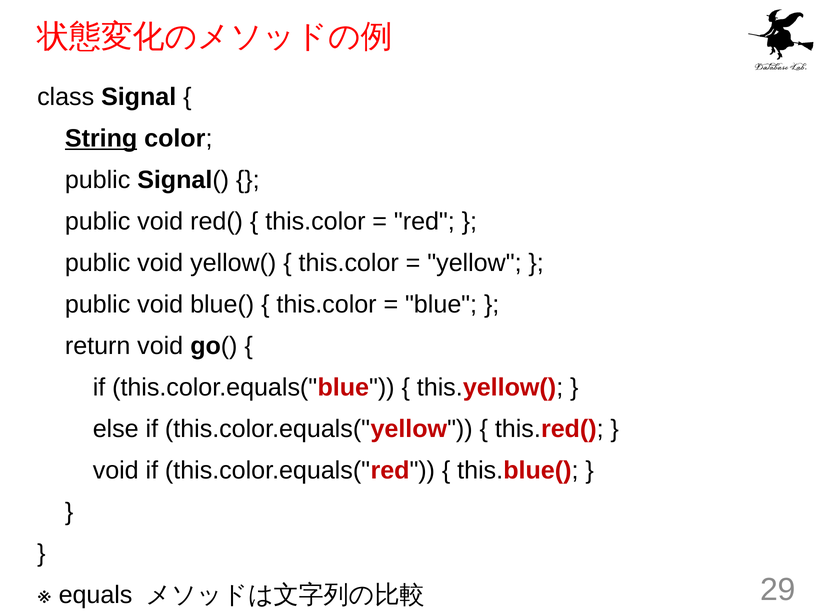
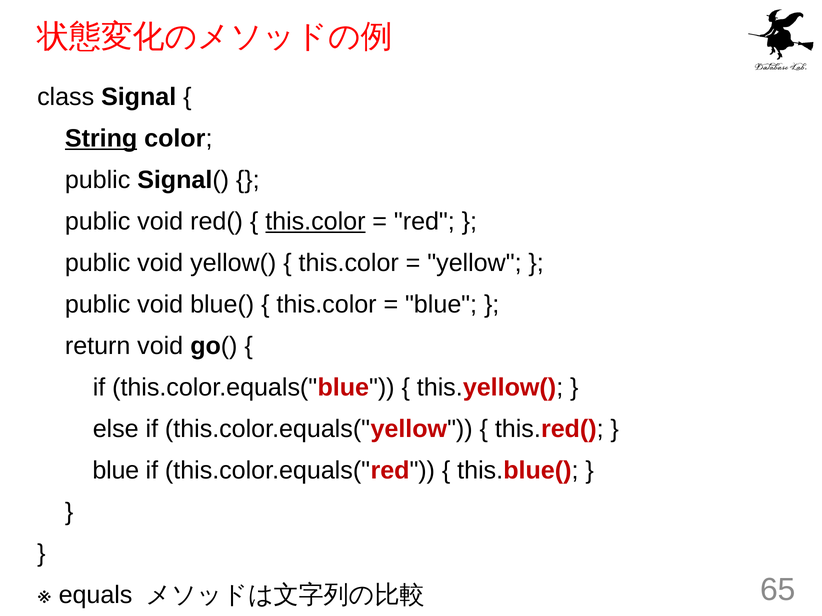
this.color at (315, 222) underline: none -> present
void at (116, 471): void -> blue
29: 29 -> 65
